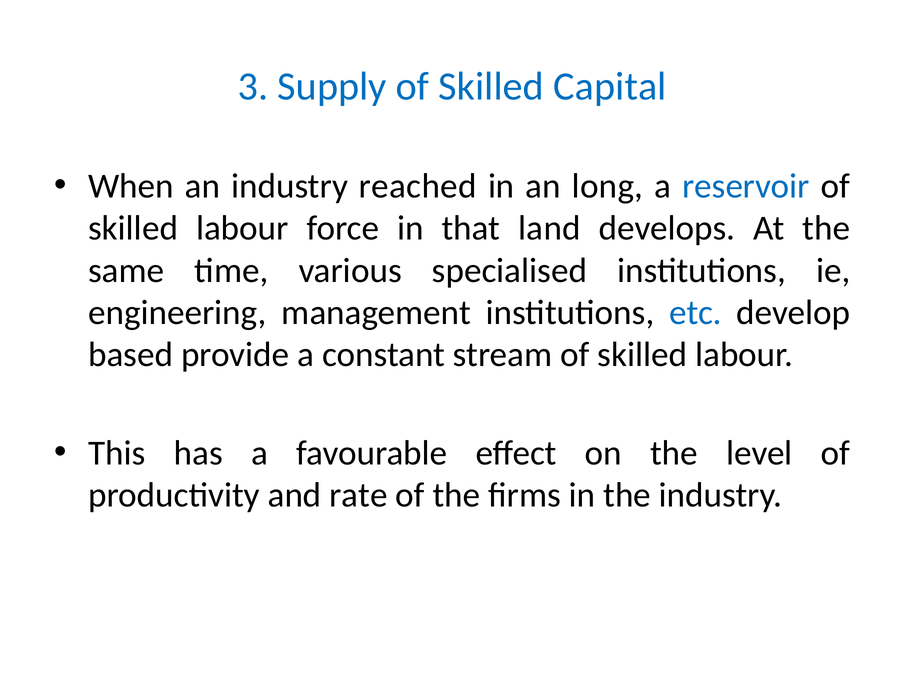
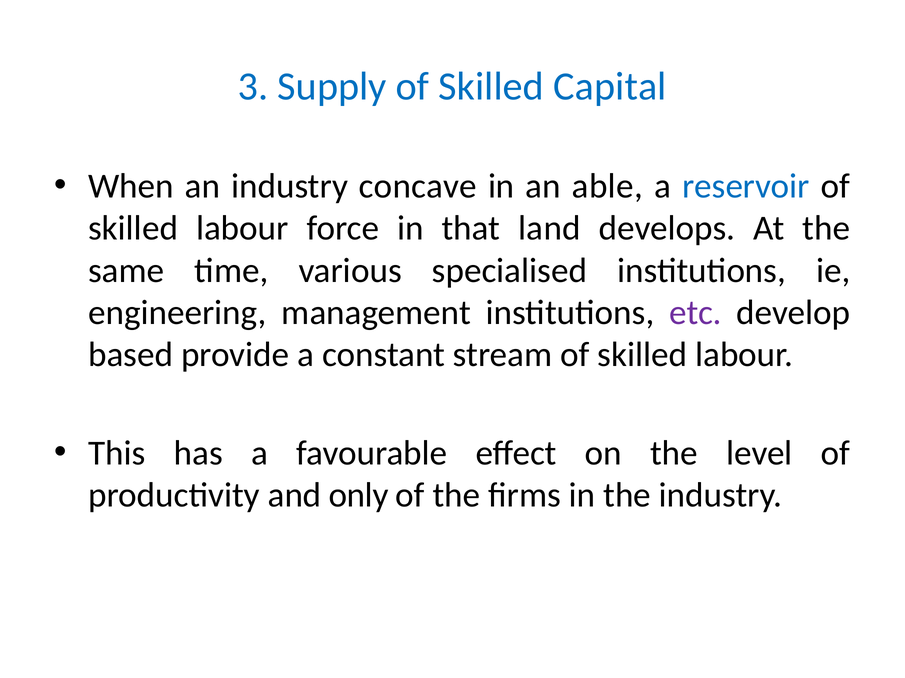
reached: reached -> concave
long: long -> able
etc colour: blue -> purple
rate: rate -> only
